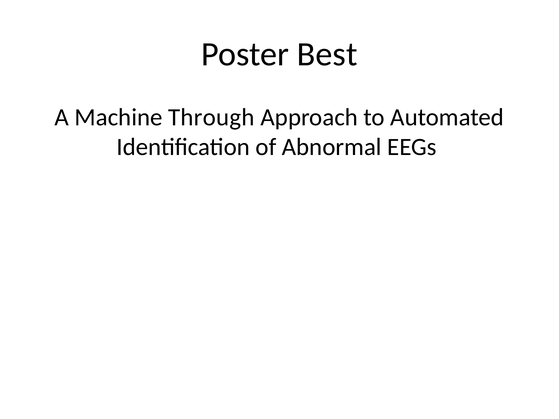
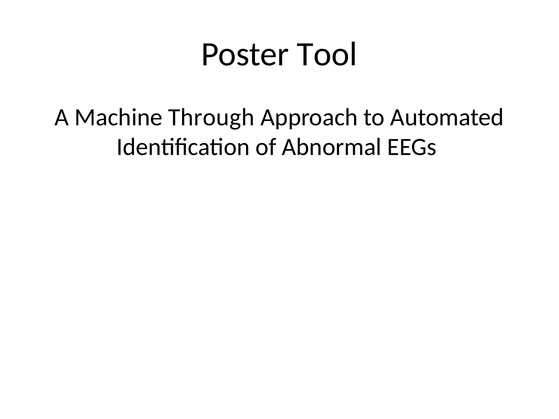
Best: Best -> Tool
